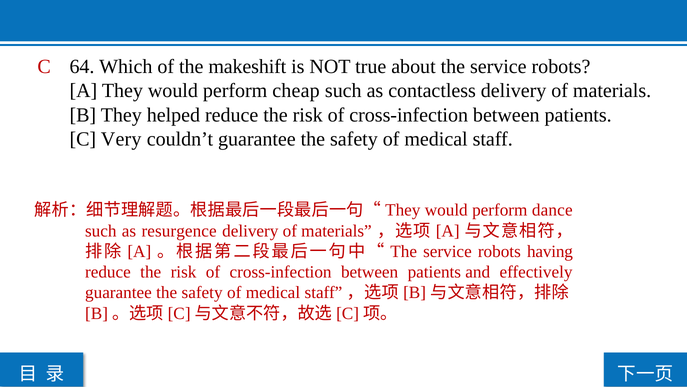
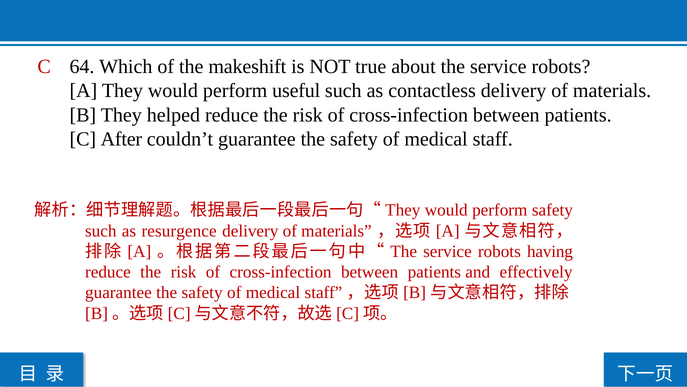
cheap: cheap -> useful
Very: Very -> After
perform dance: dance -> safety
